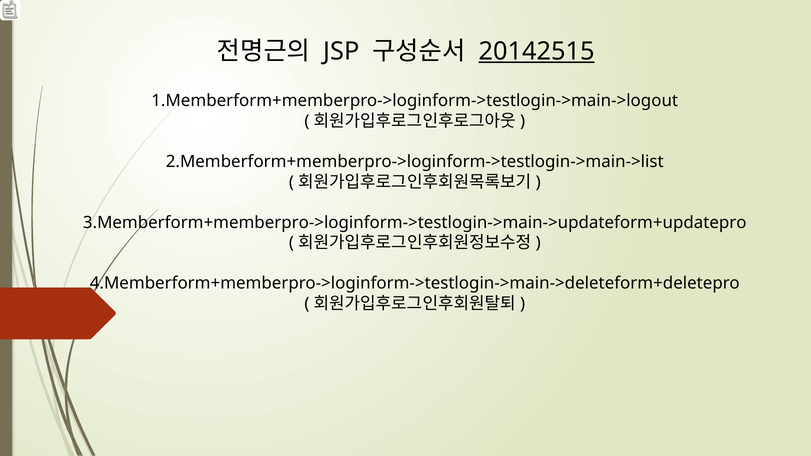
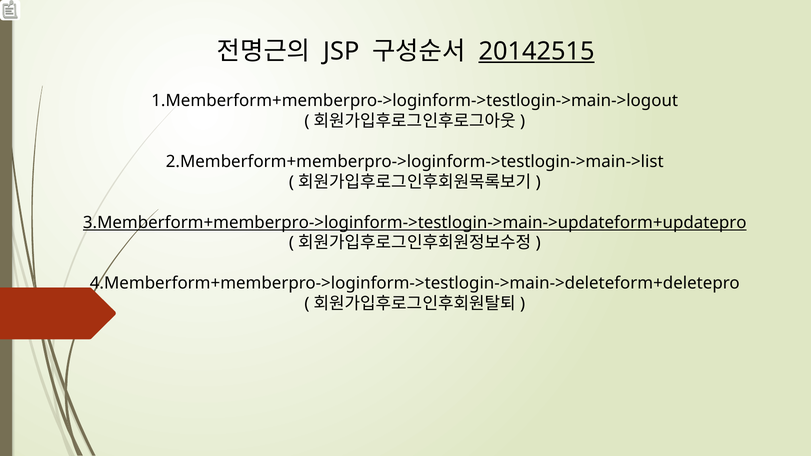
3.Memberform+memberpro->loginform->testlogin->main->updateform+updatepro underline: none -> present
